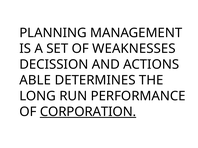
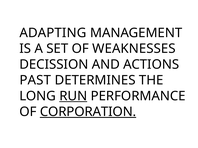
PLANNING: PLANNING -> ADAPTING
ABLE: ABLE -> PAST
RUN underline: none -> present
